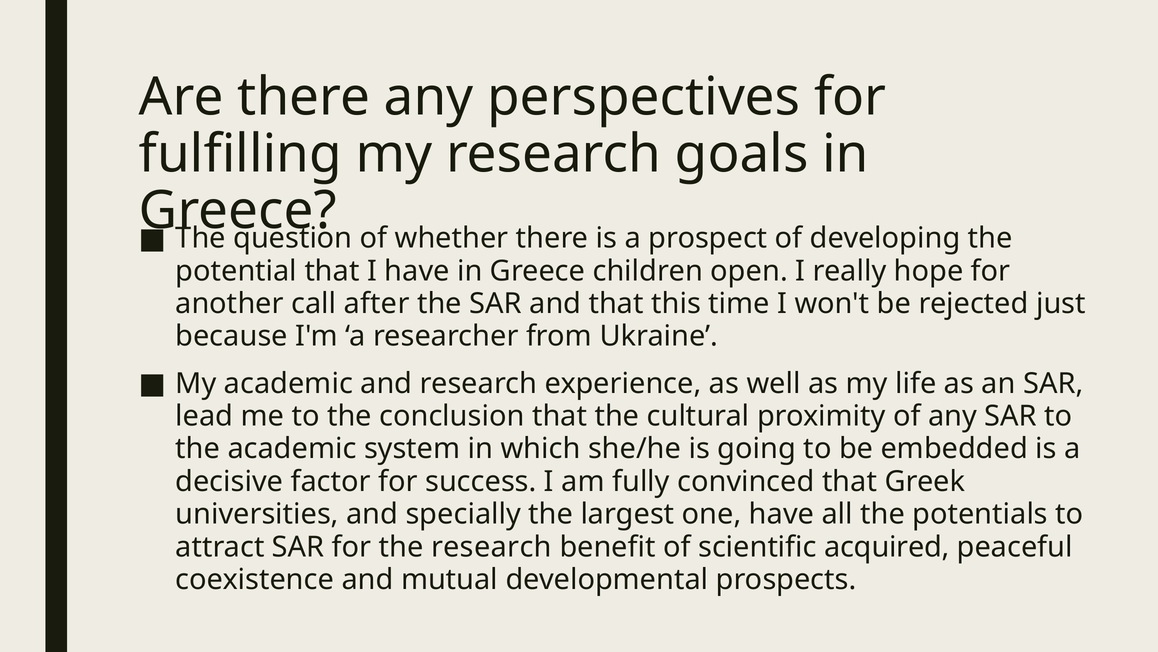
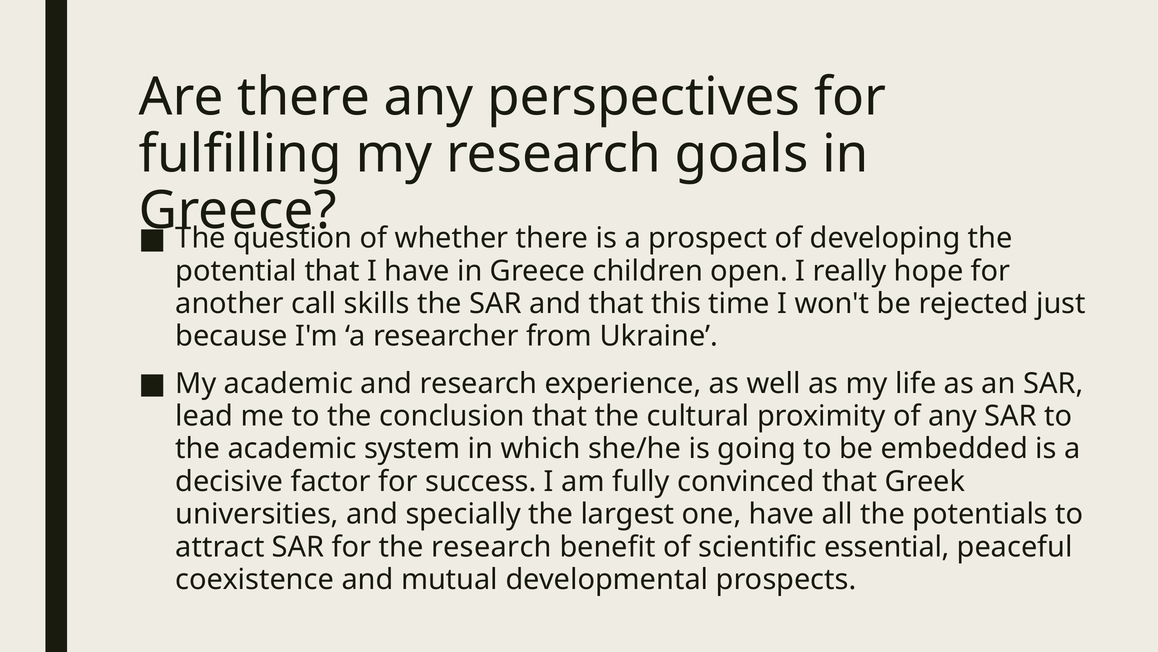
after: after -> skills
acquired: acquired -> essential
